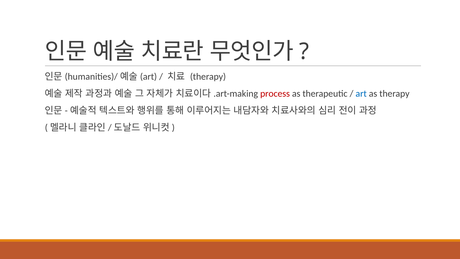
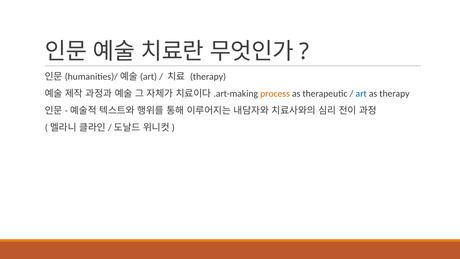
process colour: red -> orange
